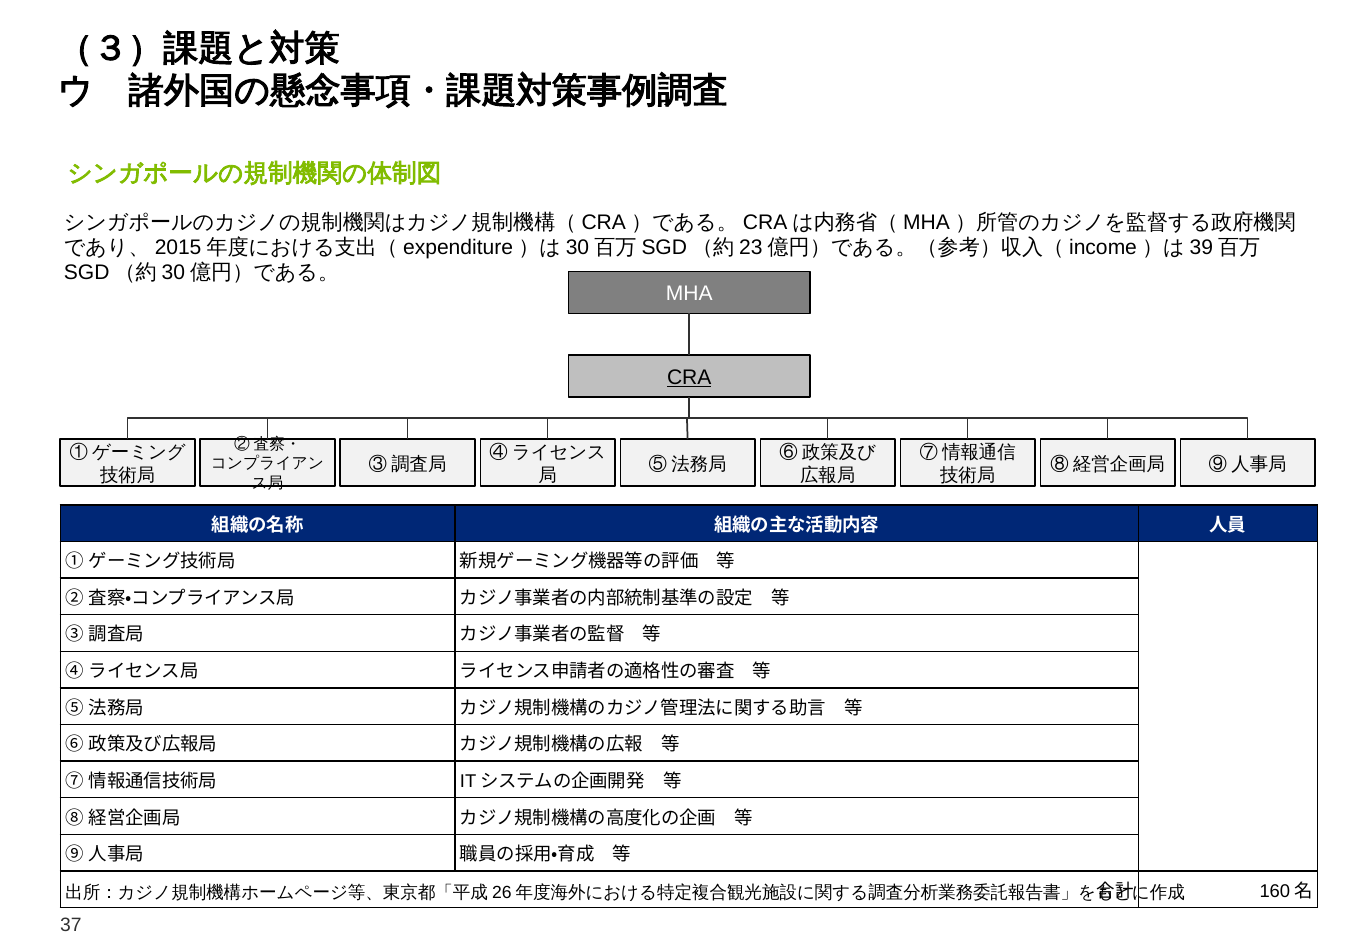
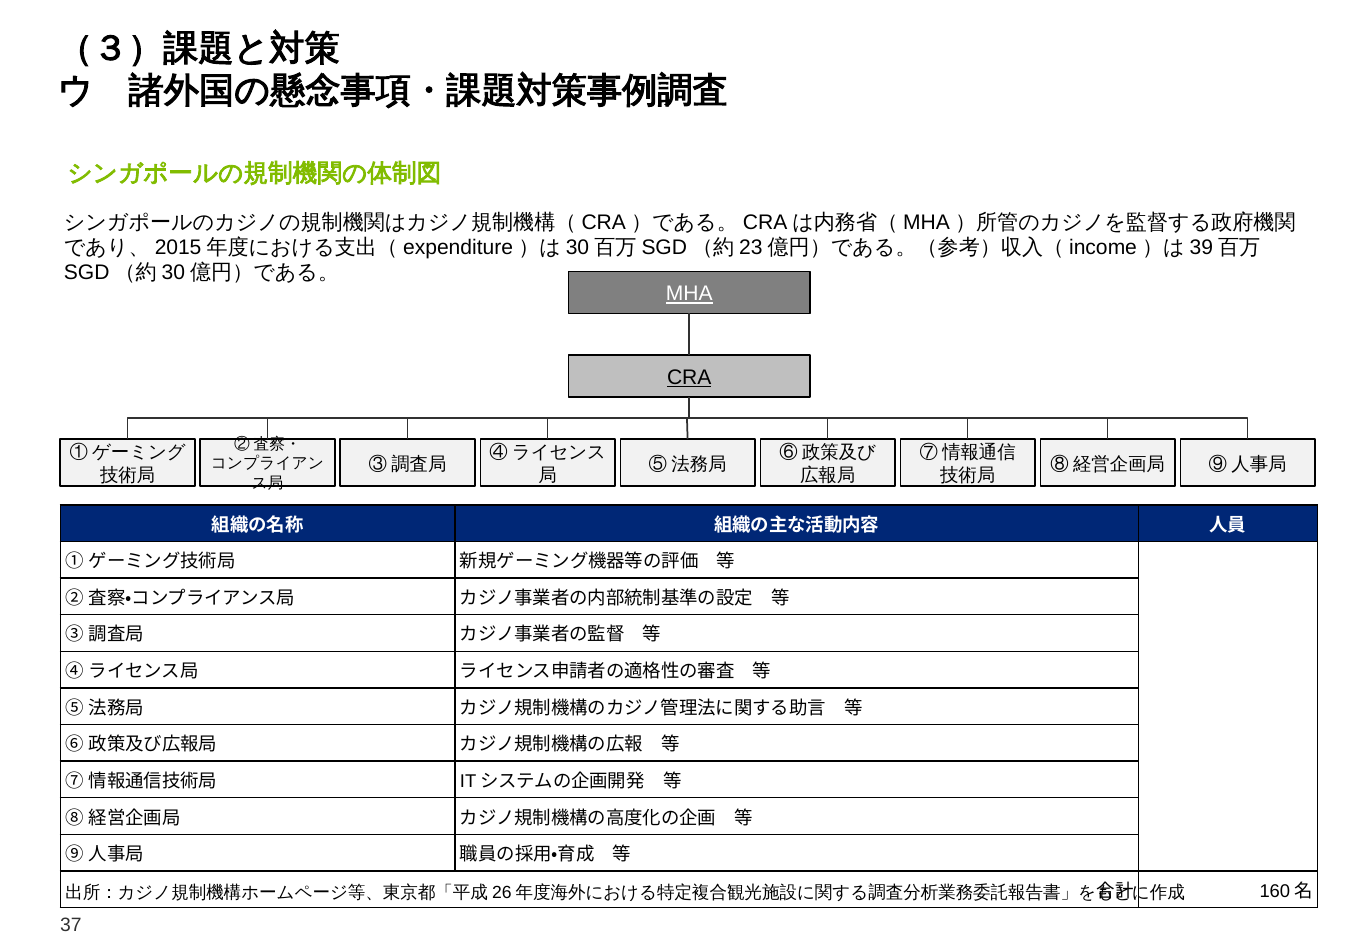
MHA underline: none -> present
